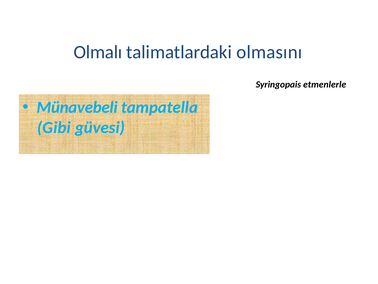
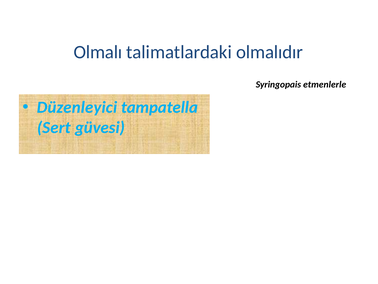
olmasını: olmasını -> olmalıdır
Münavebeli: Münavebeli -> Düzenleyici
Gibi: Gibi -> Sert
